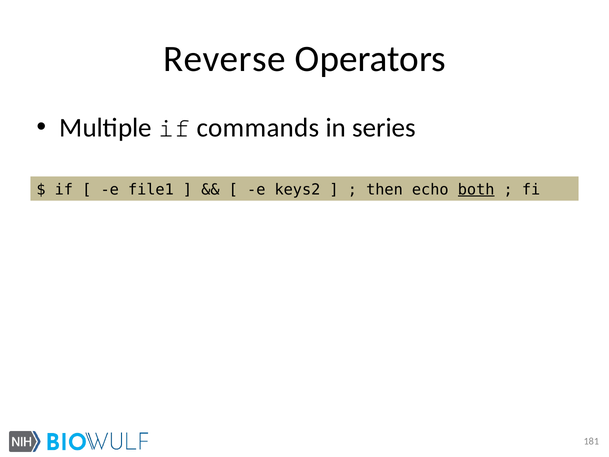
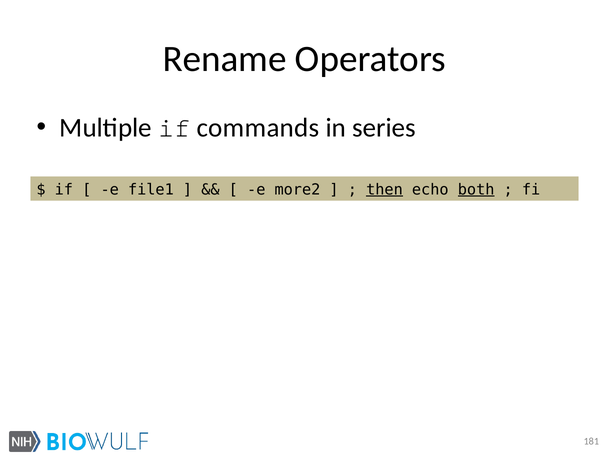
Reverse: Reverse -> Rename
keys2: keys2 -> more2
then underline: none -> present
